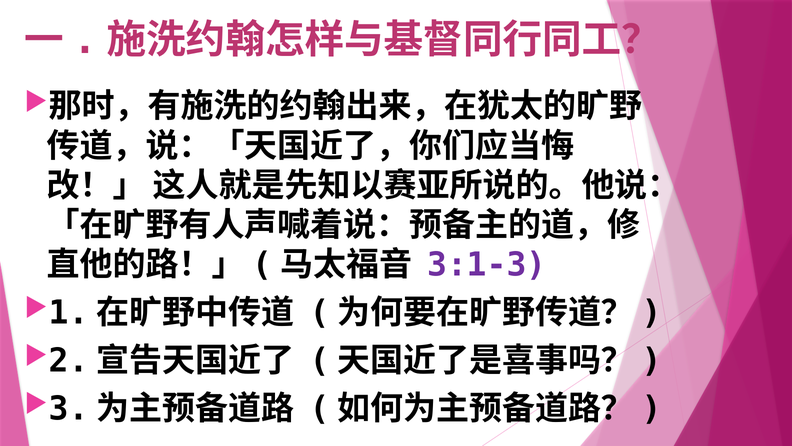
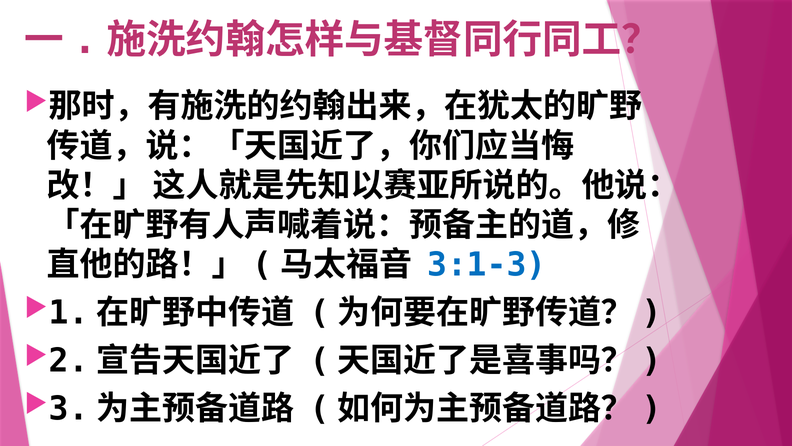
3:1-3 colour: purple -> blue
